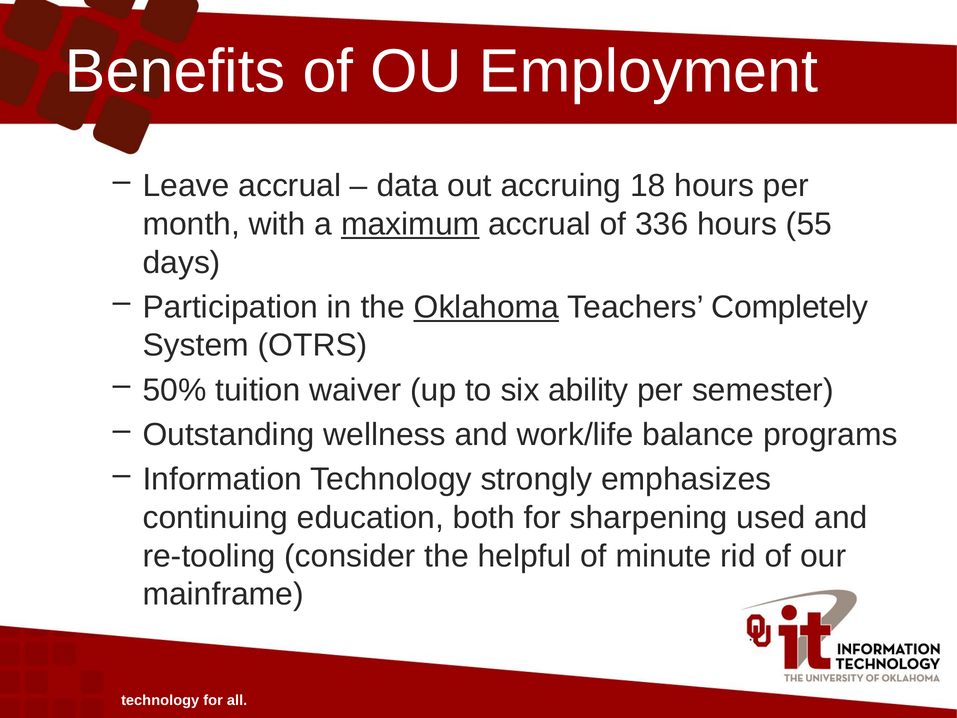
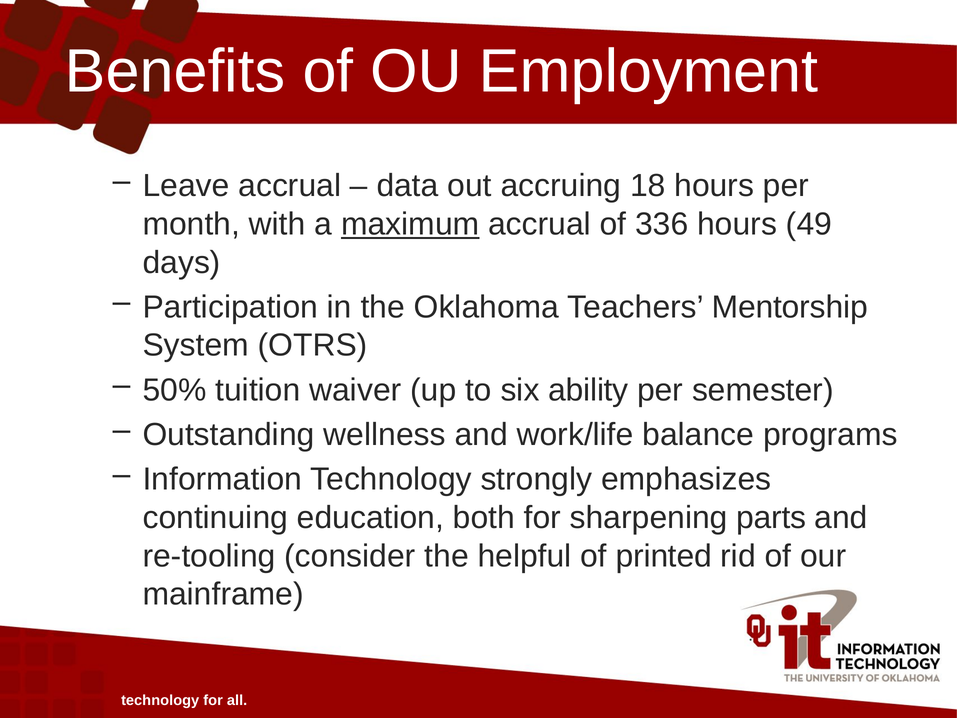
55: 55 -> 49
Oklahoma underline: present -> none
Completely: Completely -> Mentorship
used: used -> parts
minute: minute -> printed
